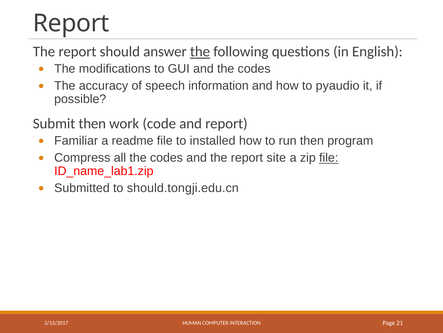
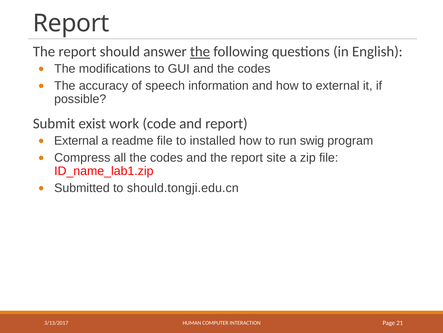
to pyaudio: pyaudio -> external
Submit then: then -> exist
Familiar at (76, 141): Familiar -> External
run then: then -> swig
file at (329, 158) underline: present -> none
